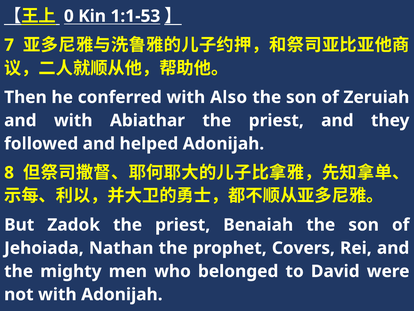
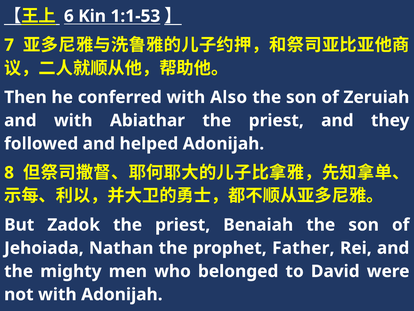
0: 0 -> 6
Covers: Covers -> Father
